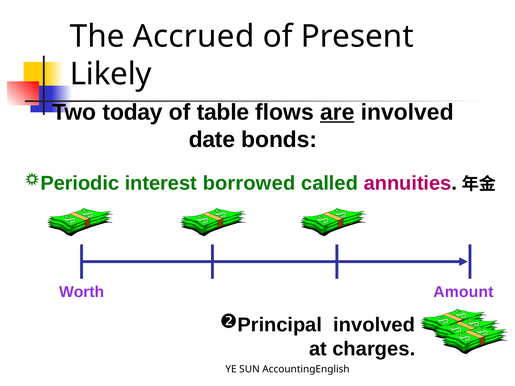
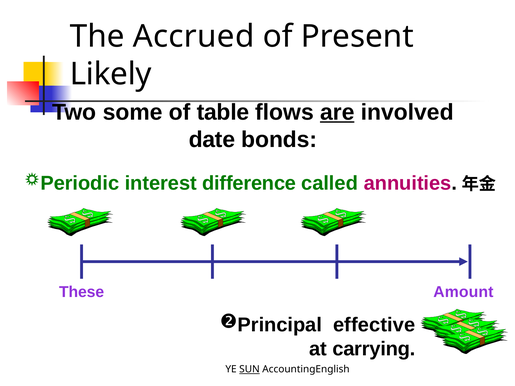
today: today -> some
borrowed: borrowed -> difference
Worth: Worth -> These
involved at (374, 325): involved -> effective
charges: charges -> carrying
SUN underline: none -> present
